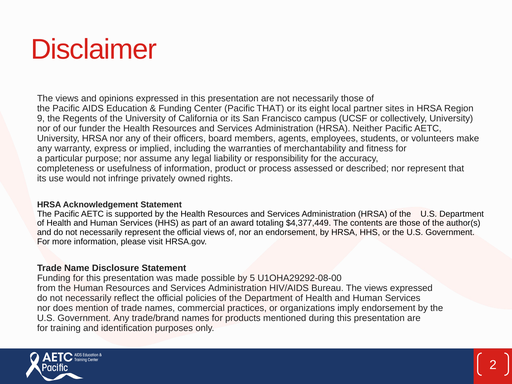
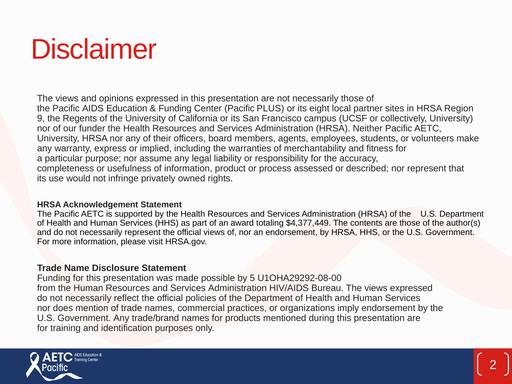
Pacific THAT: THAT -> PLUS
